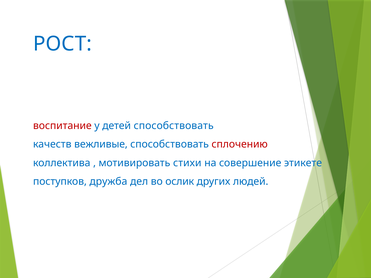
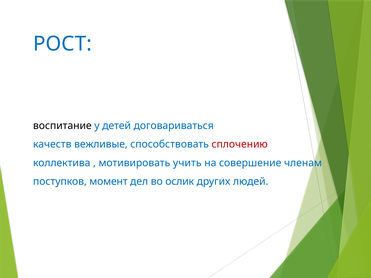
воспитание colour: red -> black
детей способствовать: способствовать -> договариваться
стихи: стихи -> учить
этикете: этикете -> членам
дружба: дружба -> момент
